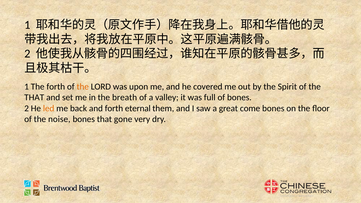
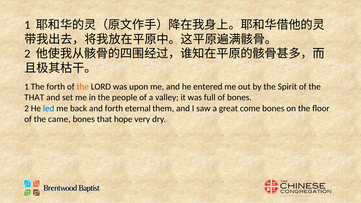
covered: covered -> entered
breath: breath -> people
led colour: orange -> blue
noise: noise -> came
gone: gone -> hope
